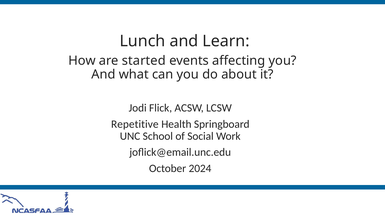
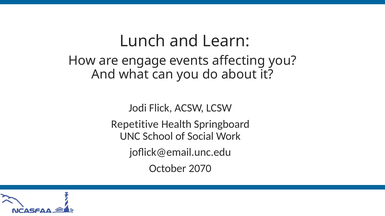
started: started -> engage
2024: 2024 -> 2070
